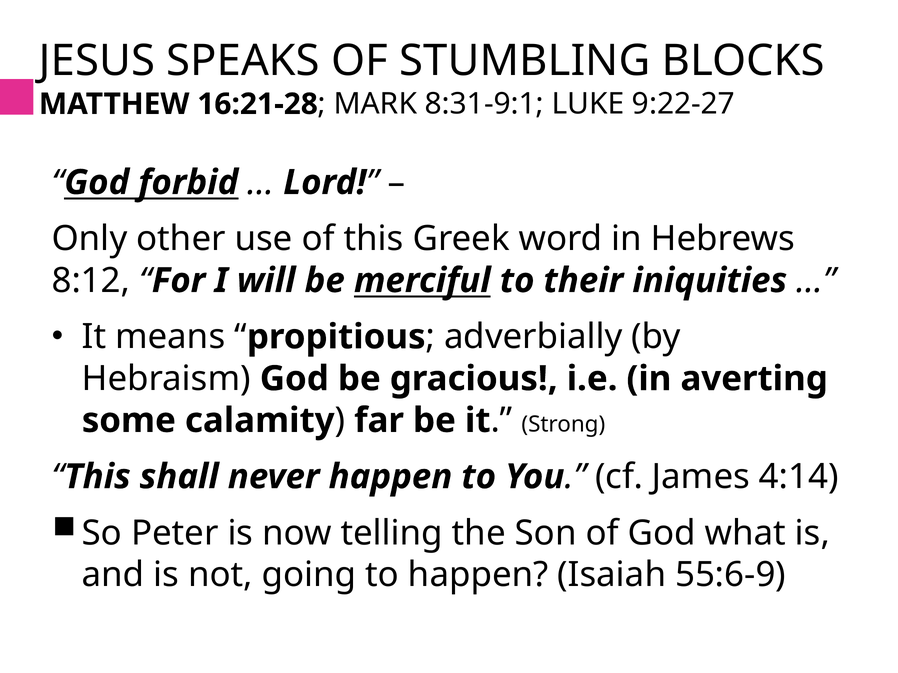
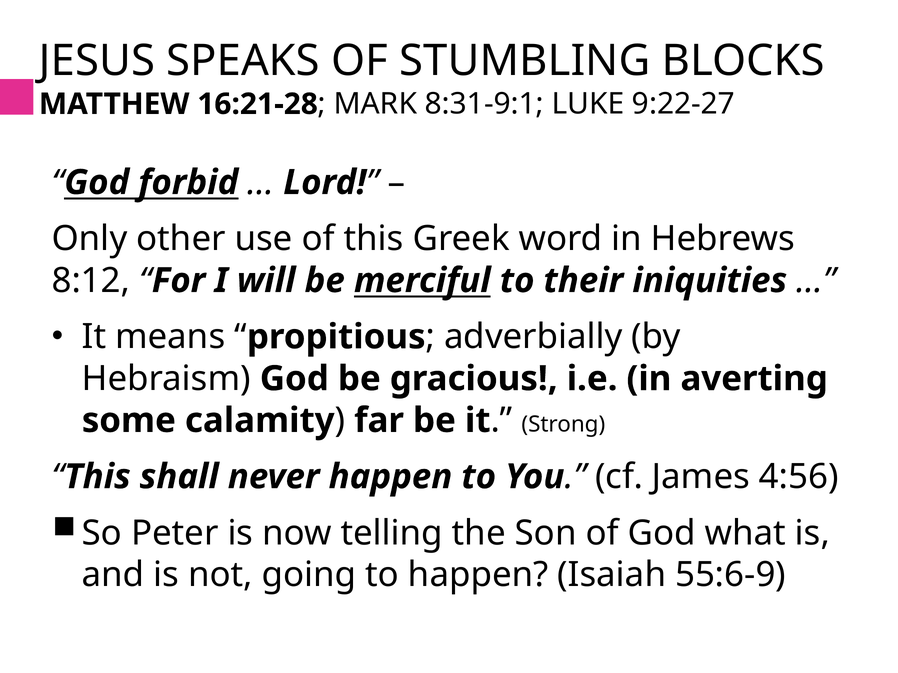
4:14: 4:14 -> 4:56
